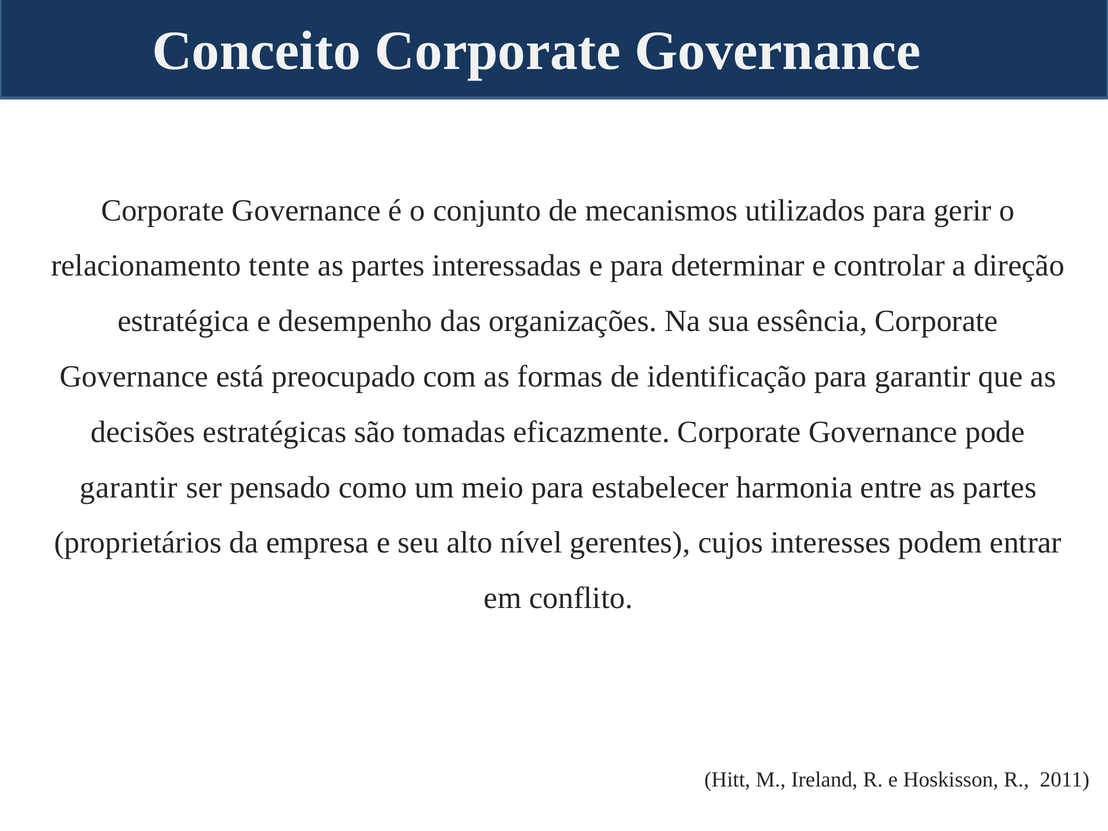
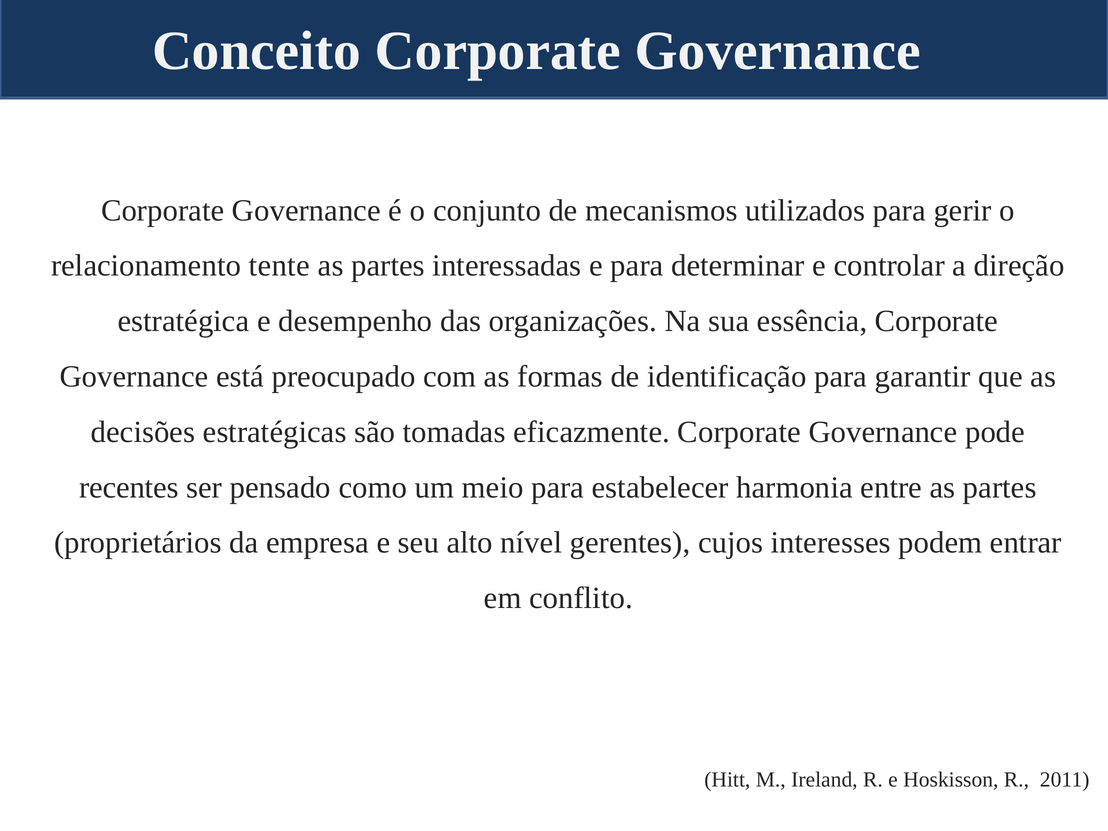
garantir at (129, 487): garantir -> recentes
